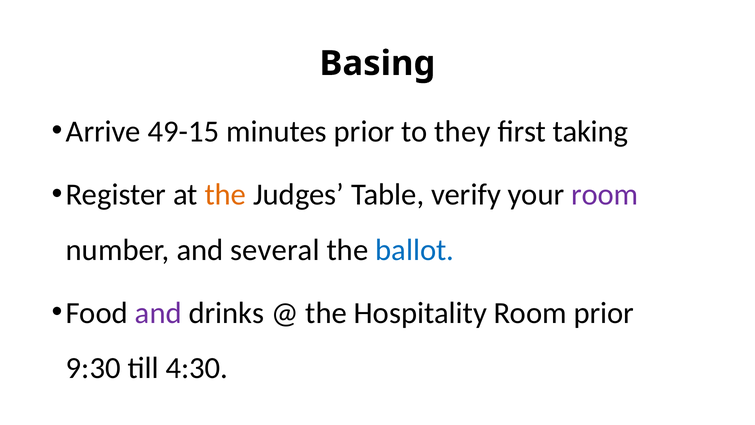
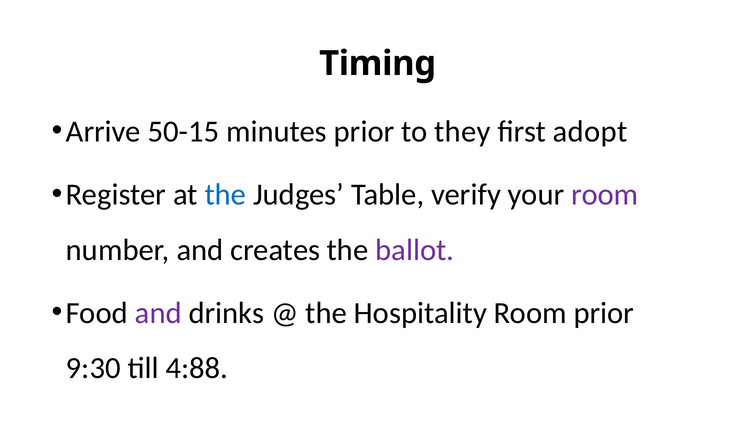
Basing: Basing -> Timing
49-15: 49-15 -> 50-15
taking: taking -> adopt
the at (225, 195) colour: orange -> blue
several: several -> creates
ballot colour: blue -> purple
4:30: 4:30 -> 4:88
